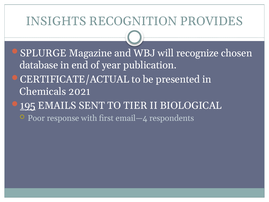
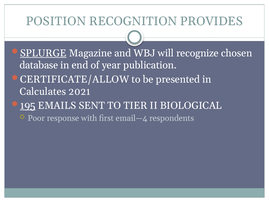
INSIGHTS: INSIGHTS -> POSITION
SPLURGE underline: none -> present
CERTIFICATE/ACTUAL: CERTIFICATE/ACTUAL -> CERTIFICATE/ALLOW
Chemicals: Chemicals -> Calculates
